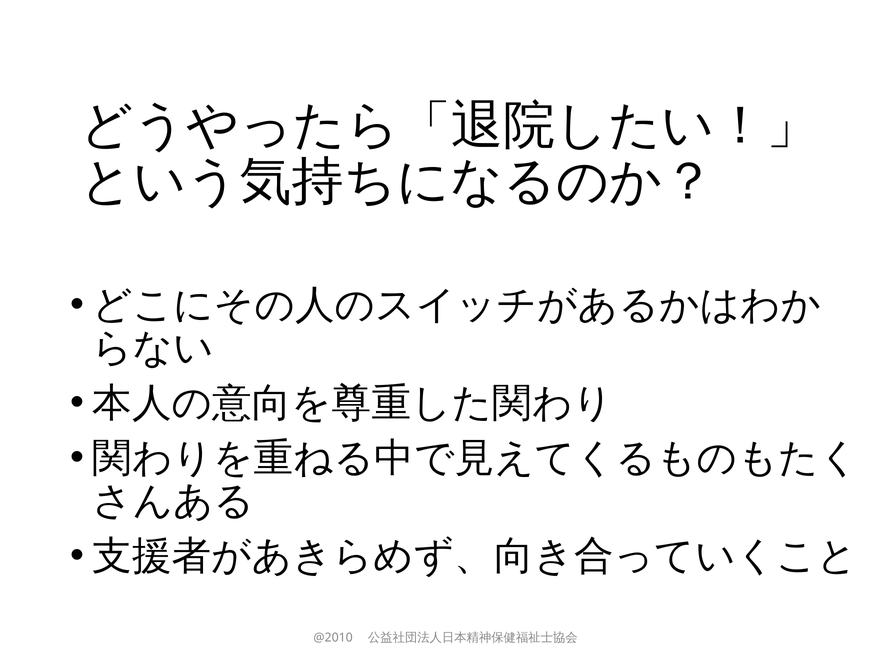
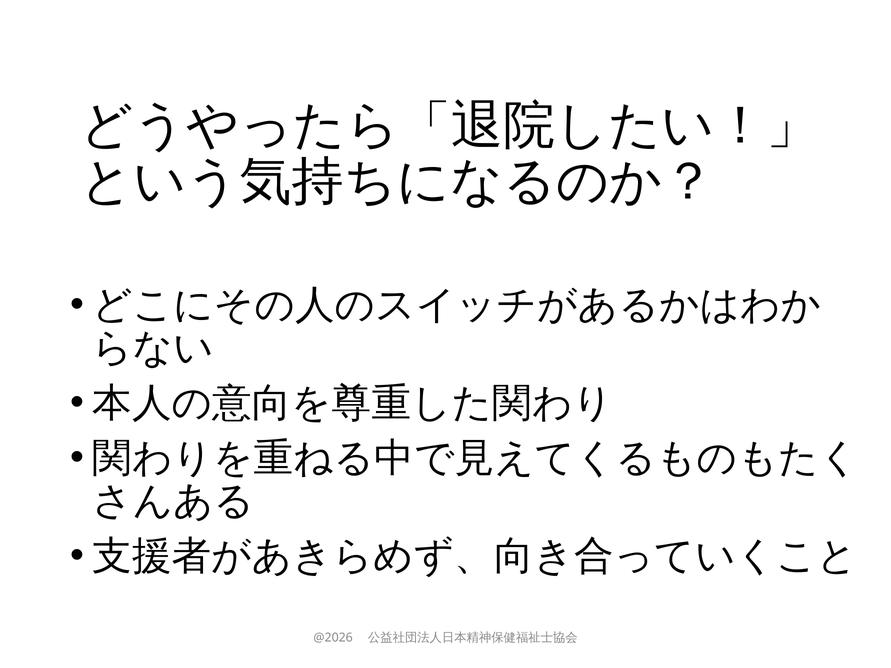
@2010: @2010 -> @2026
